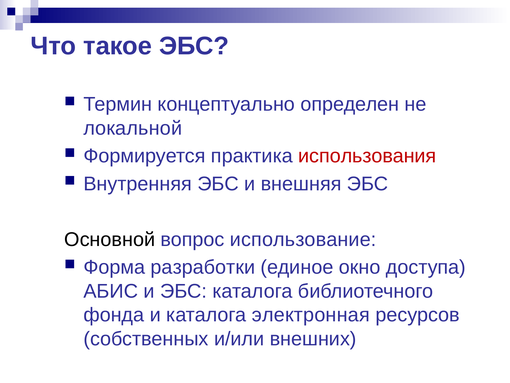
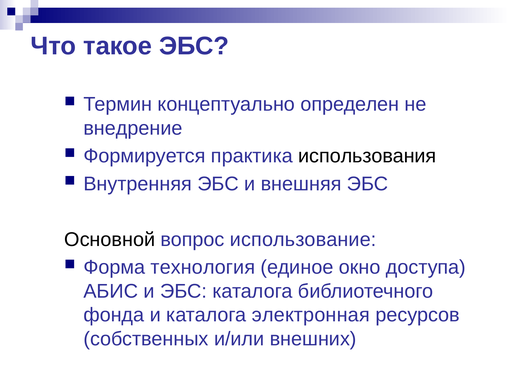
локальной: локальной -> внедрение
использования colour: red -> black
разработки: разработки -> технология
